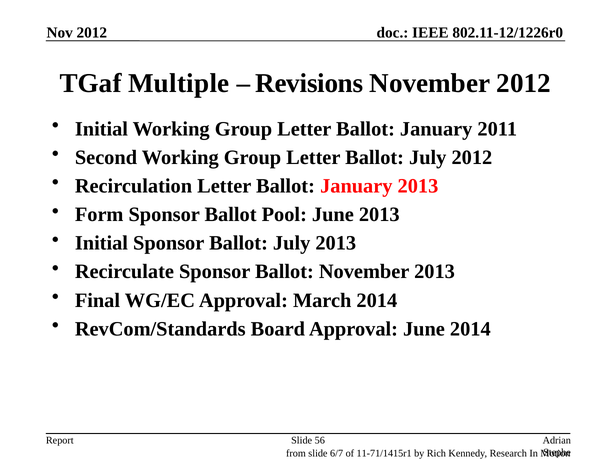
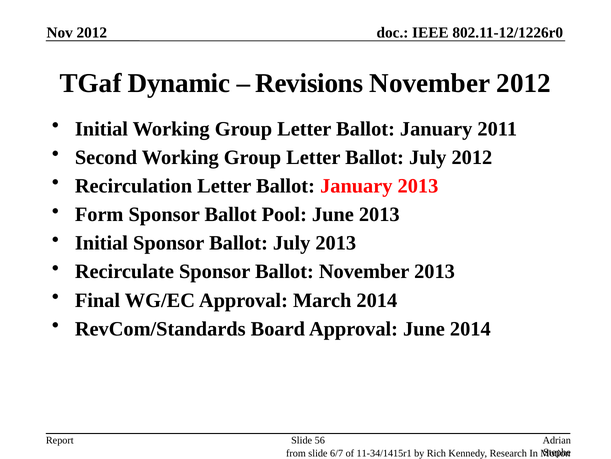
Multiple: Multiple -> Dynamic
11-71/1415r1: 11-71/1415r1 -> 11-34/1415r1
